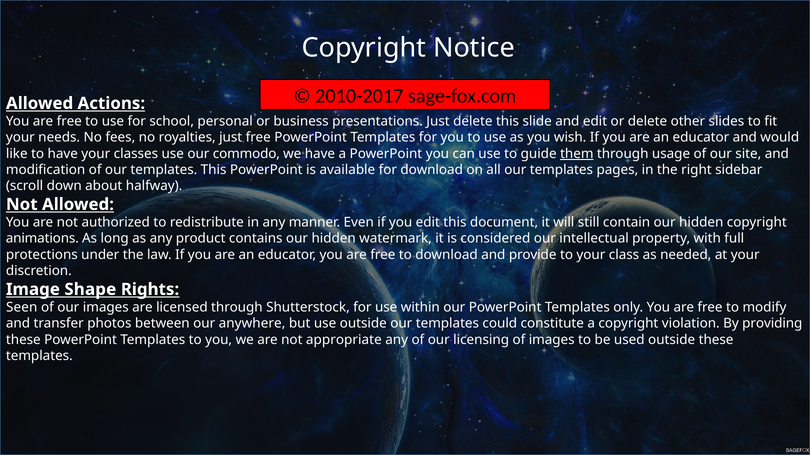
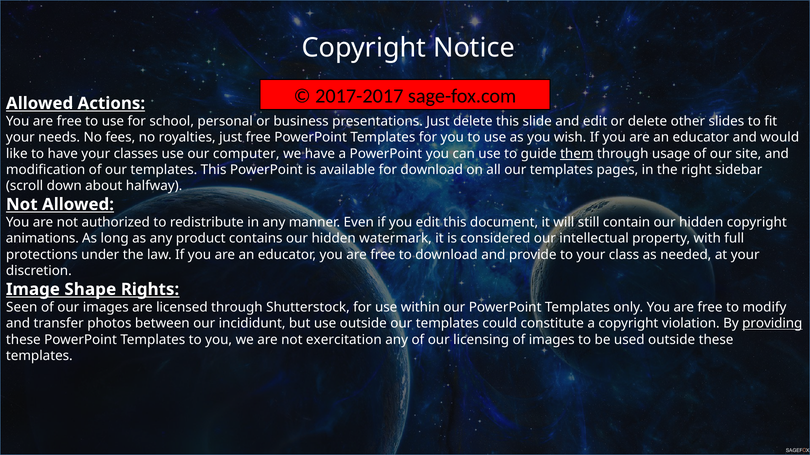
2010-2017: 2010-2017 -> 2017-2017
commodo: commodo -> computer
anywhere: anywhere -> incididunt
providing underline: none -> present
appropriate: appropriate -> exercitation
